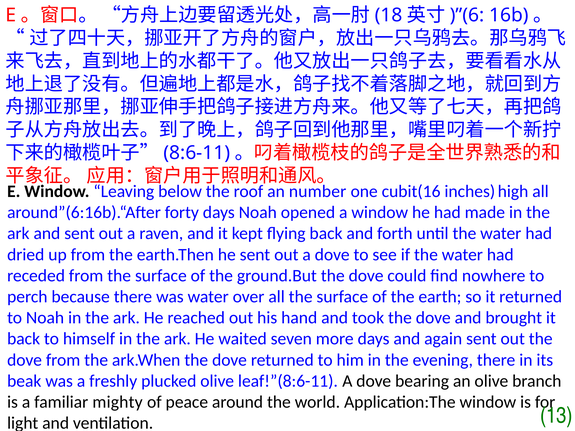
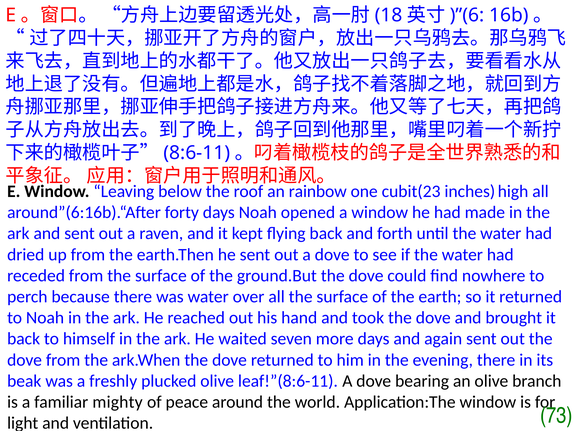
number: number -> rainbow
cubit(16: cubit(16 -> cubit(23
13: 13 -> 73
